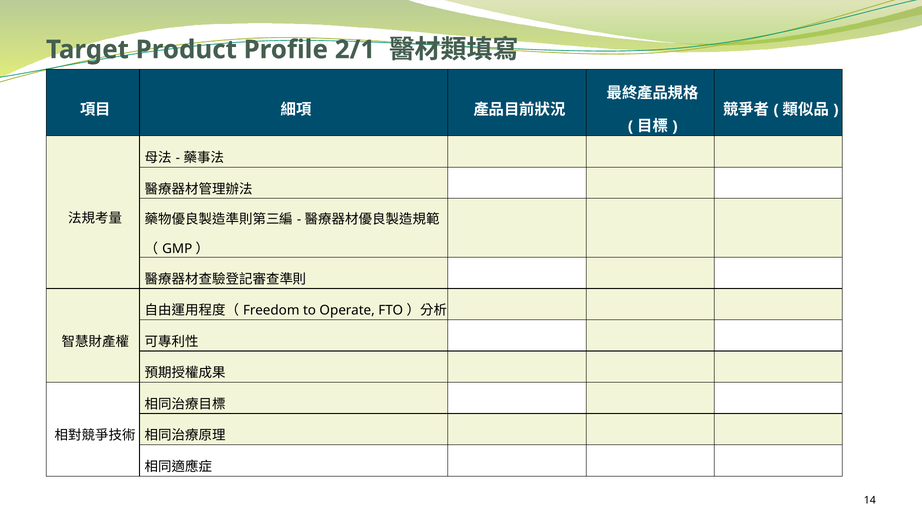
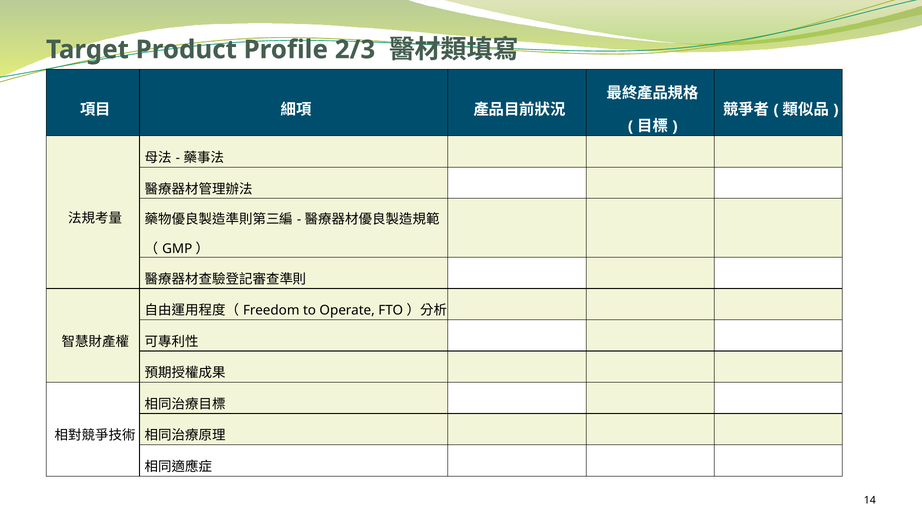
2/1: 2/1 -> 2/3
